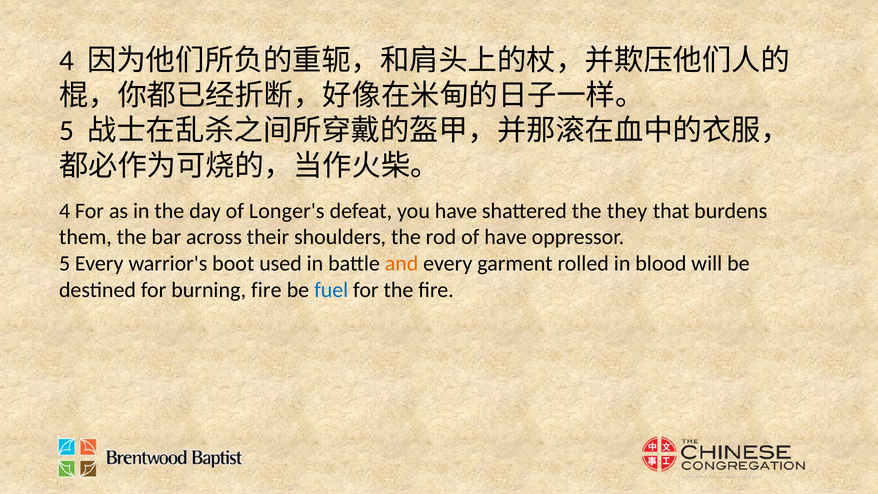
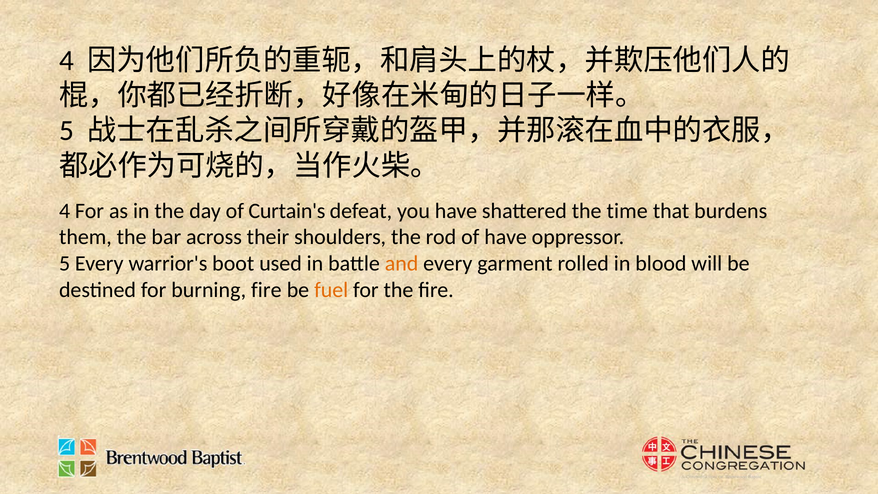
Longer's: Longer's -> Curtain's
they: they -> time
fuel colour: blue -> orange
